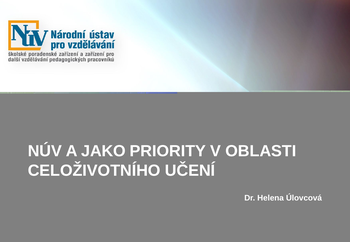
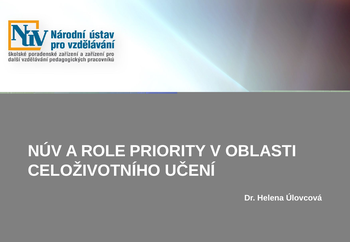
JAKO: JAKO -> ROLE
